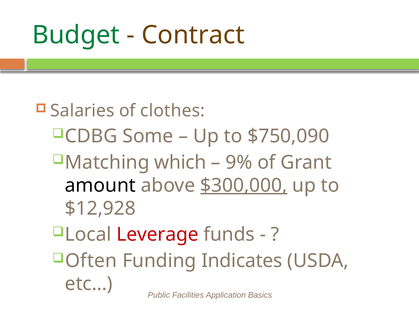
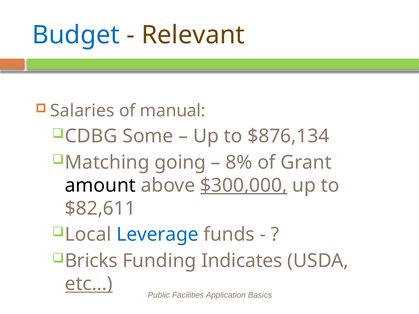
Budget colour: green -> blue
Contract: Contract -> Relevant
clothes: clothes -> manual
$750,090: $750,090 -> $876,134
which: which -> going
9%: 9% -> 8%
$12,928: $12,928 -> $82,611
Leverage colour: red -> blue
Often: Often -> Bricks
etc… underline: none -> present
